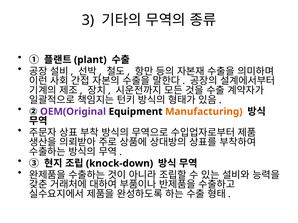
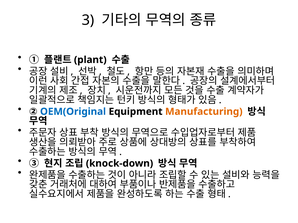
OEM(Original colour: purple -> blue
